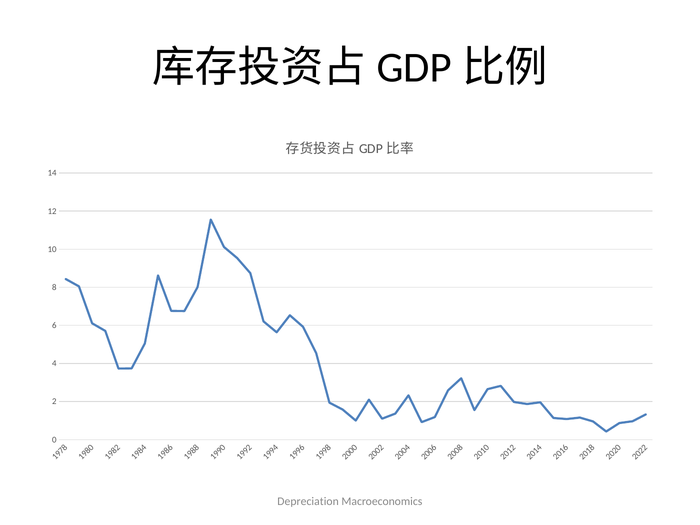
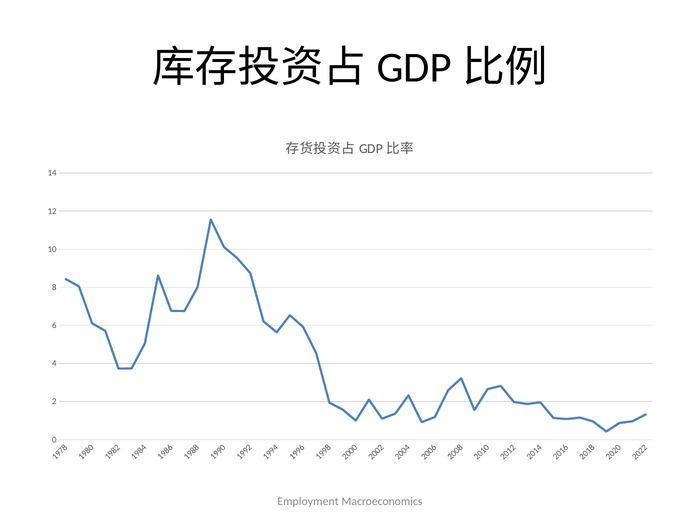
Depreciation: Depreciation -> Employment
